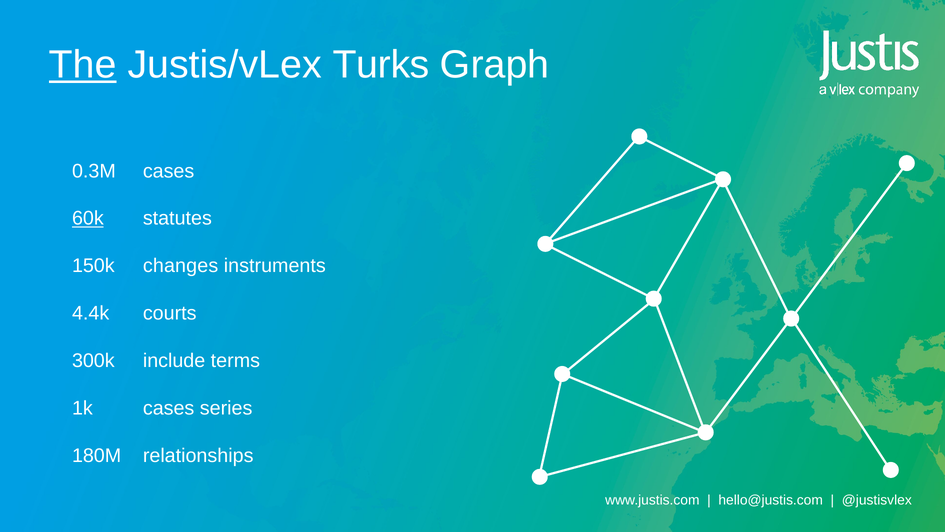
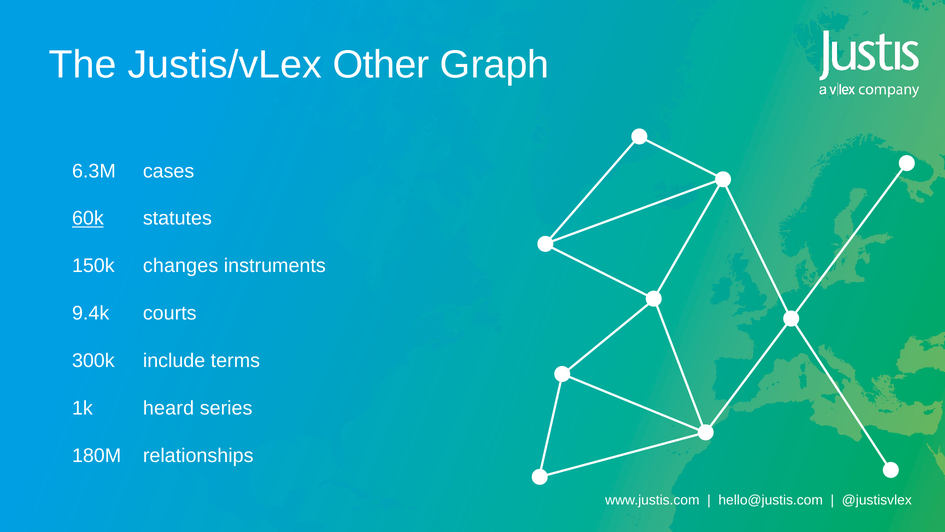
The underline: present -> none
Turks: Turks -> Other
0.3M: 0.3M -> 6.3M
4.4k: 4.4k -> 9.4k
1k cases: cases -> heard
